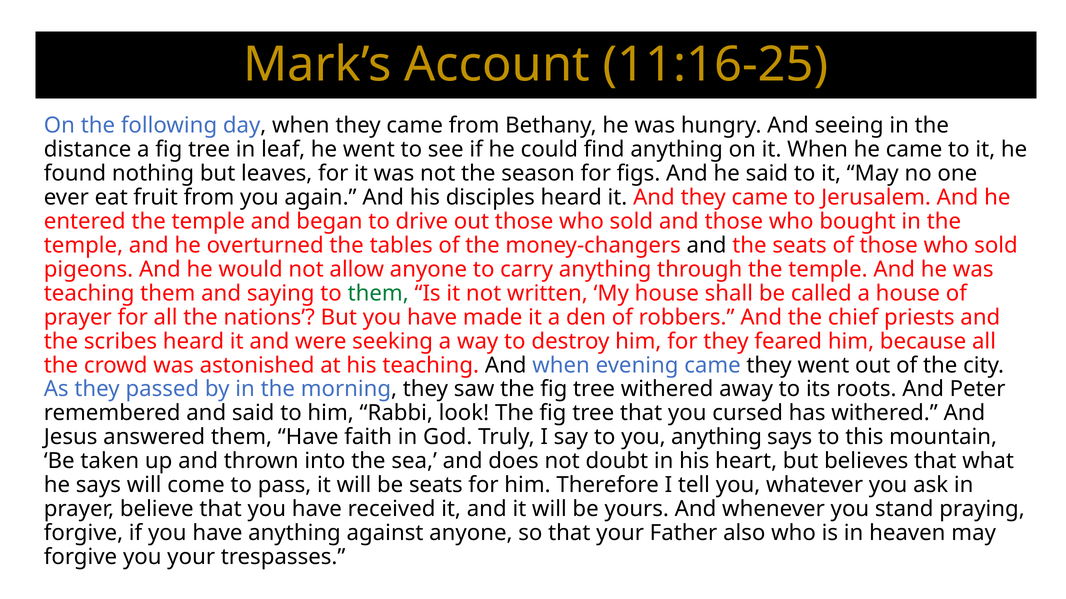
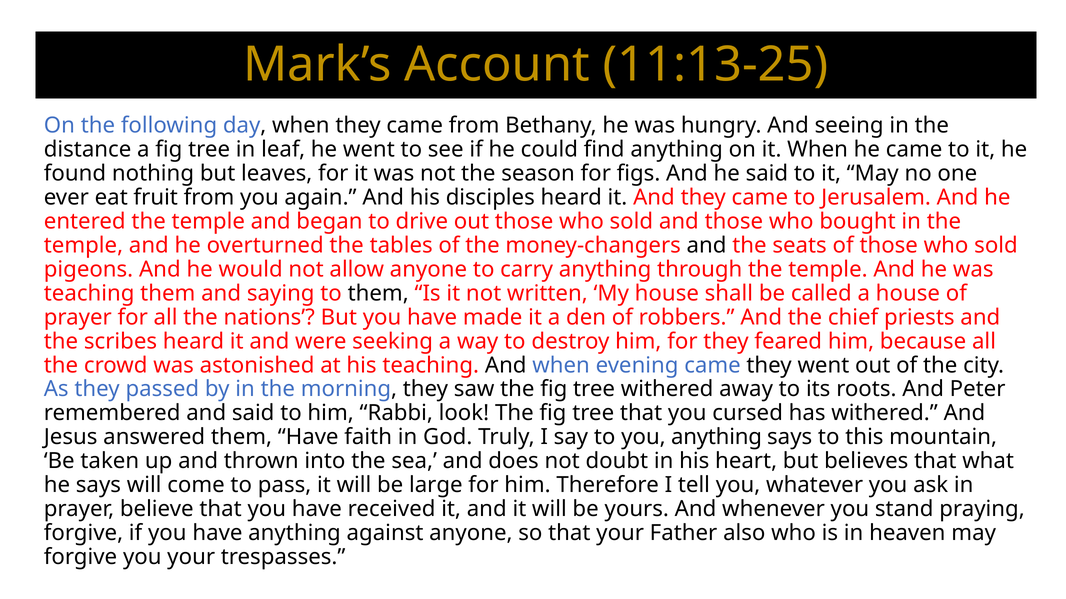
11:16-25: 11:16-25 -> 11:13-25
them at (378, 294) colour: green -> black
be seats: seats -> large
